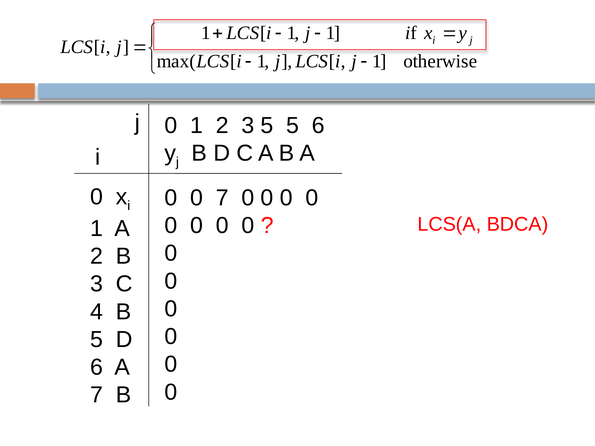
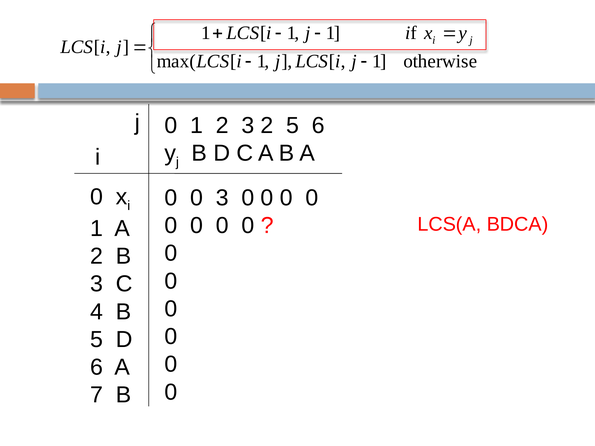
3 5: 5 -> 2
0 7: 7 -> 3
